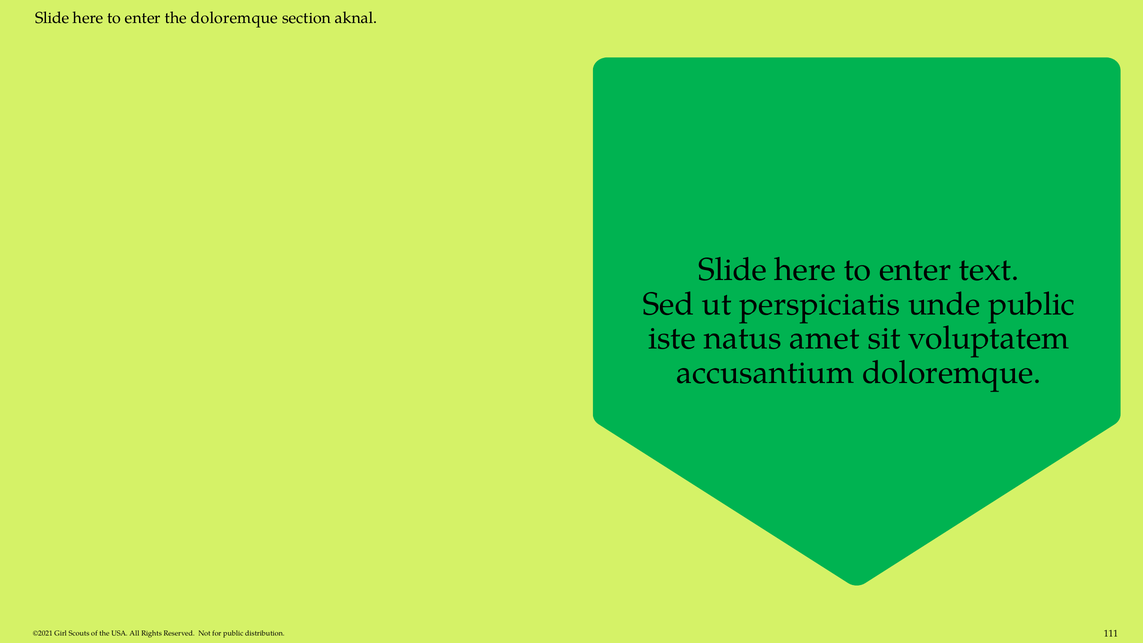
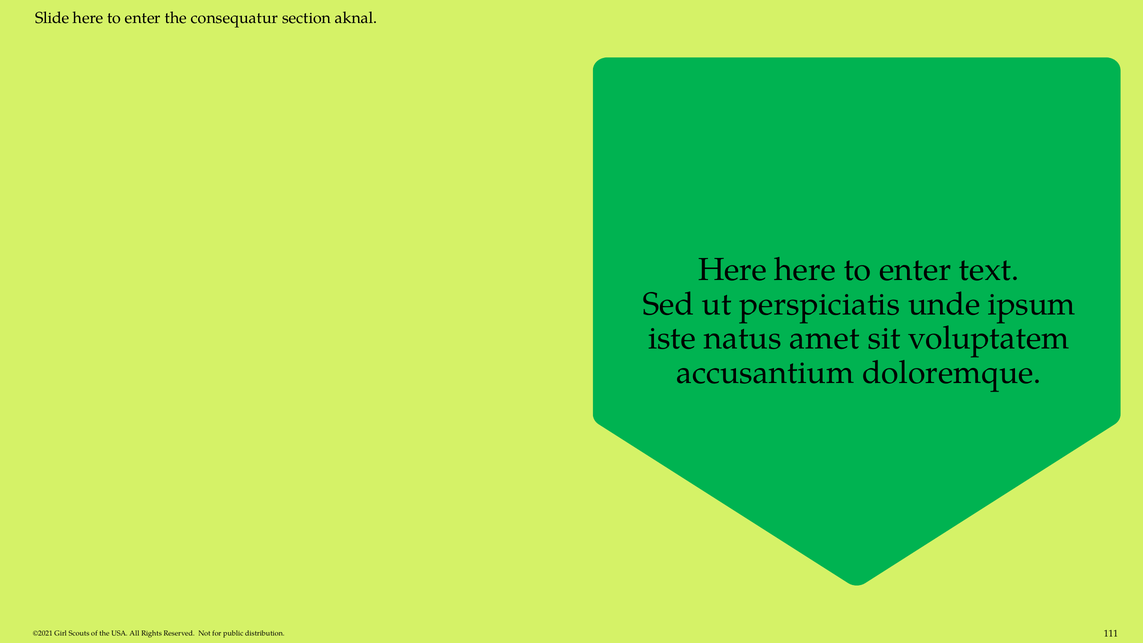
the doloremque: doloremque -> consequatur
Slide at (733, 270): Slide -> Here
unde public: public -> ipsum
